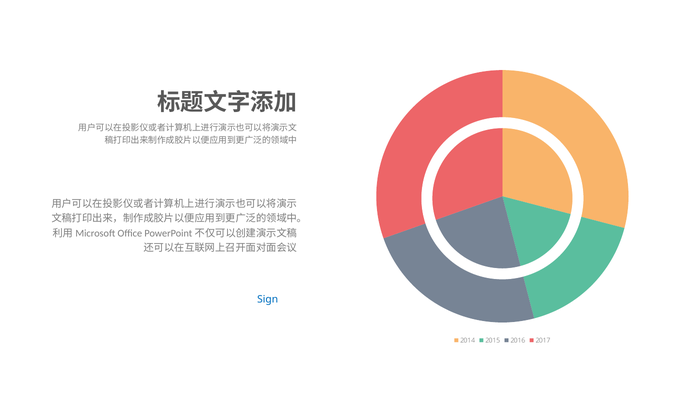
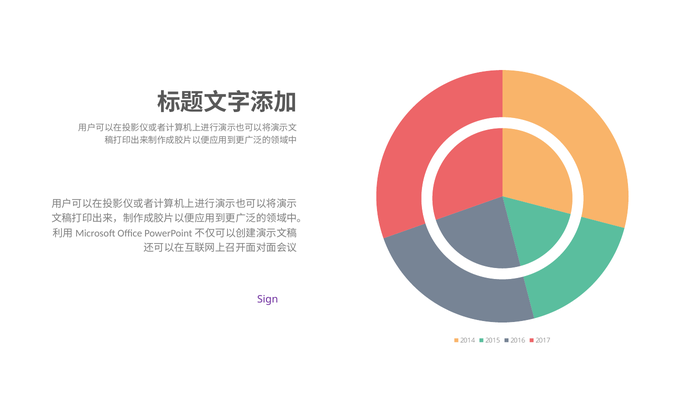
Sign colour: blue -> purple
